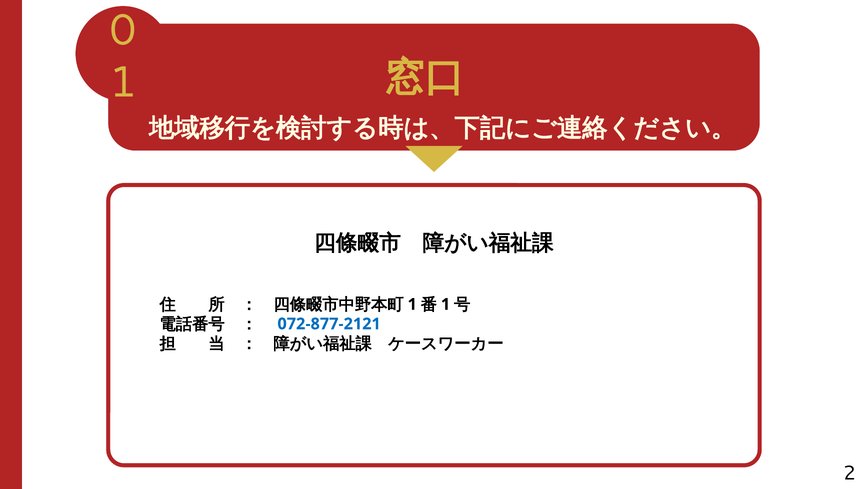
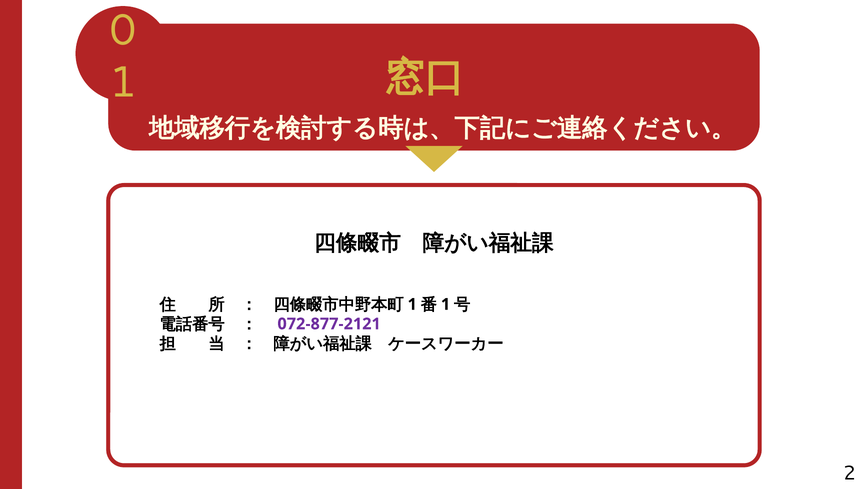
072-877-2121 colour: blue -> purple
